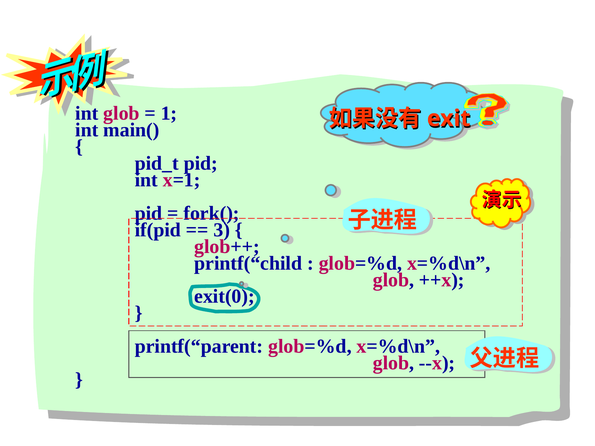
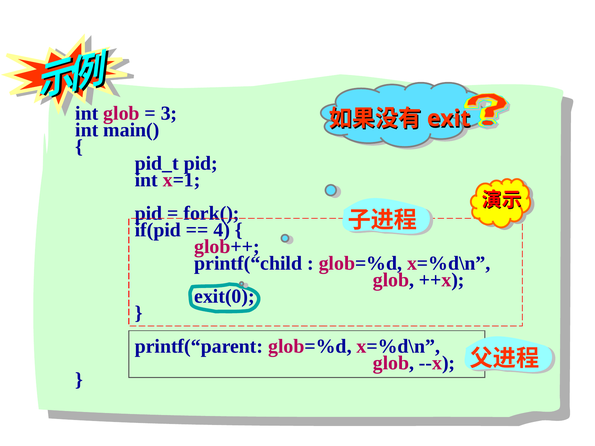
1: 1 -> 3
3: 3 -> 4
